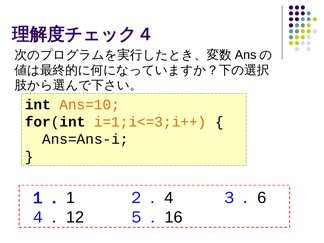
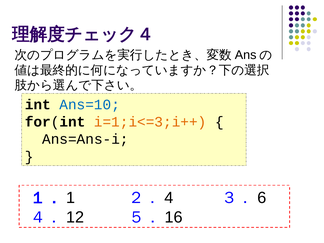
Ans=10 colour: orange -> blue
